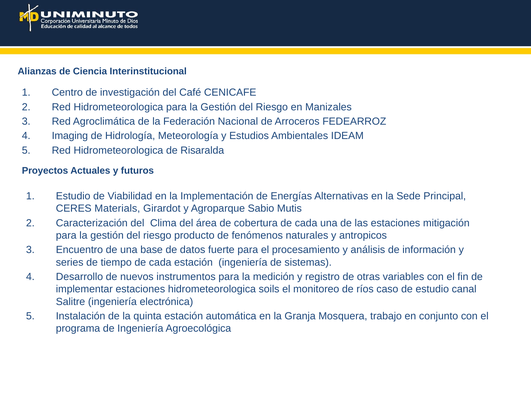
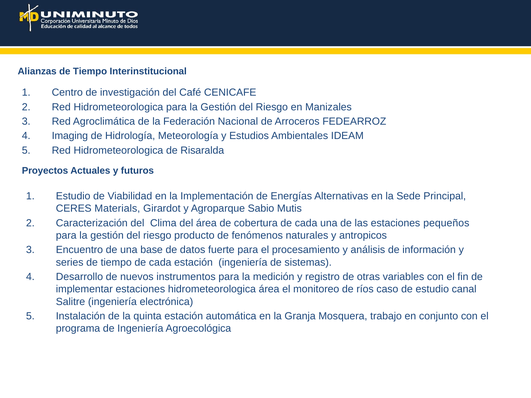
Alianzas de Ciencia: Ciencia -> Tiempo
mitigación: mitigación -> pequeños
hidrometeorologica soils: soils -> área
